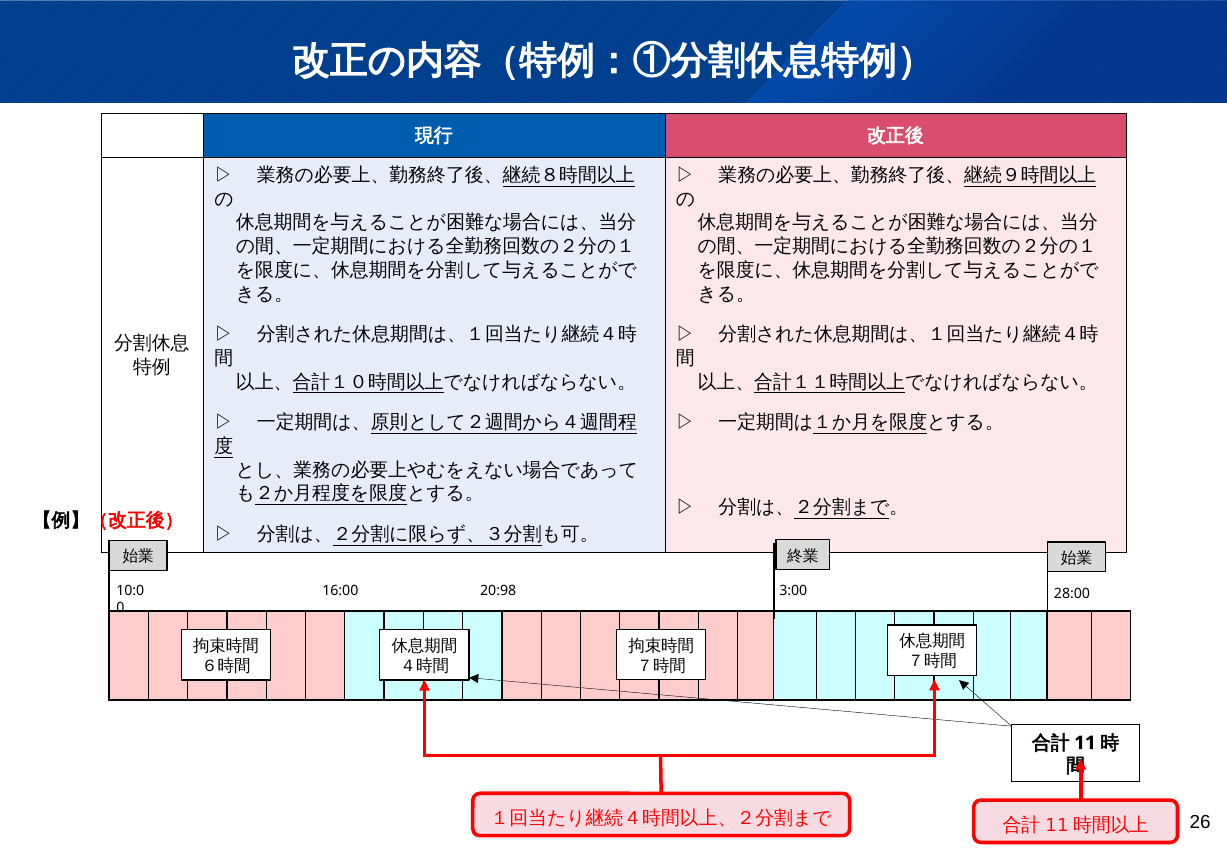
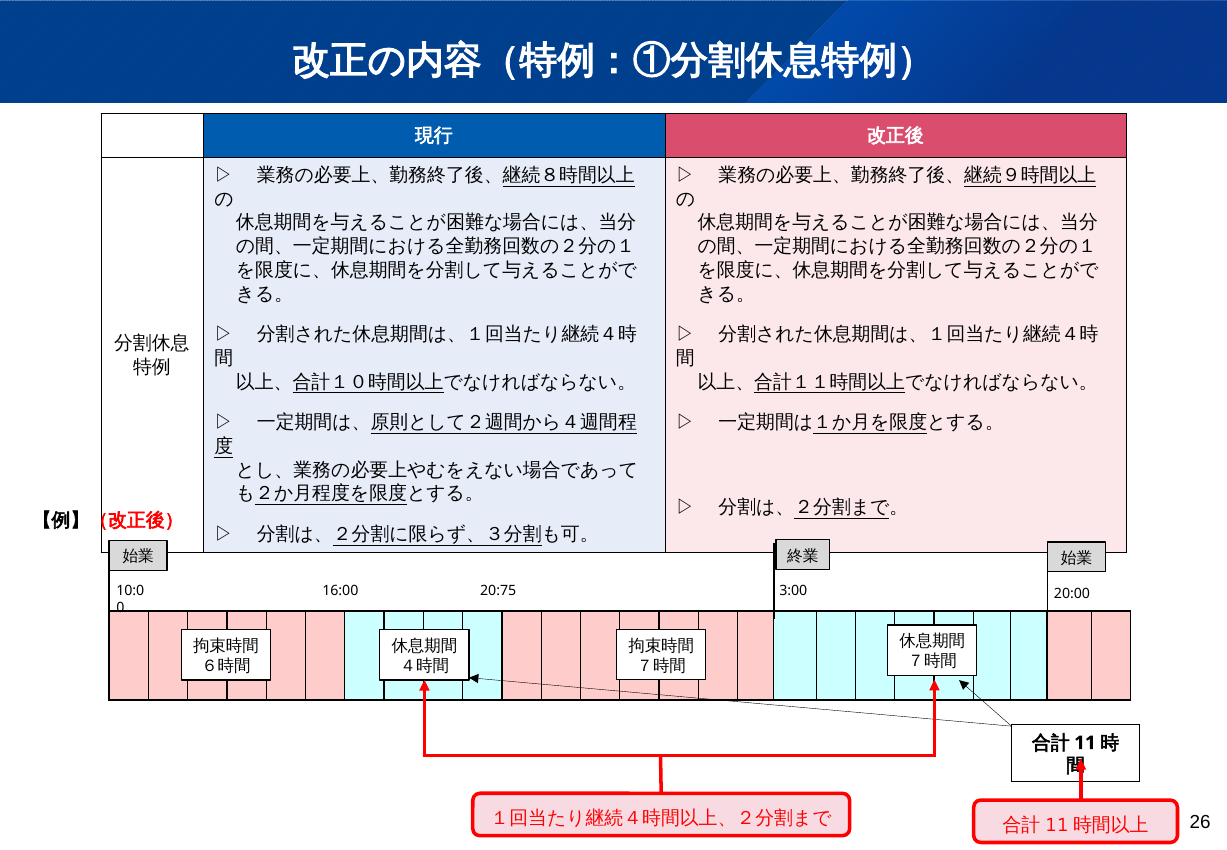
20:98: 20:98 -> 20:75
28:00: 28:00 -> 20:00
